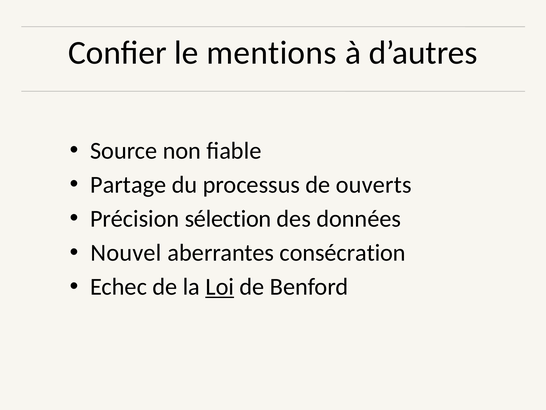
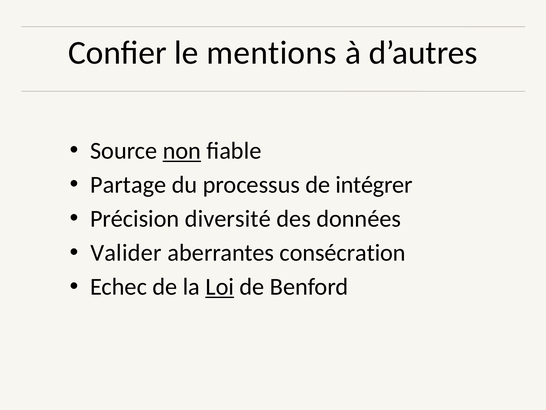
non underline: none -> present
ouverts: ouverts -> intégrer
sélection: sélection -> diversité
Nouvel: Nouvel -> Valider
